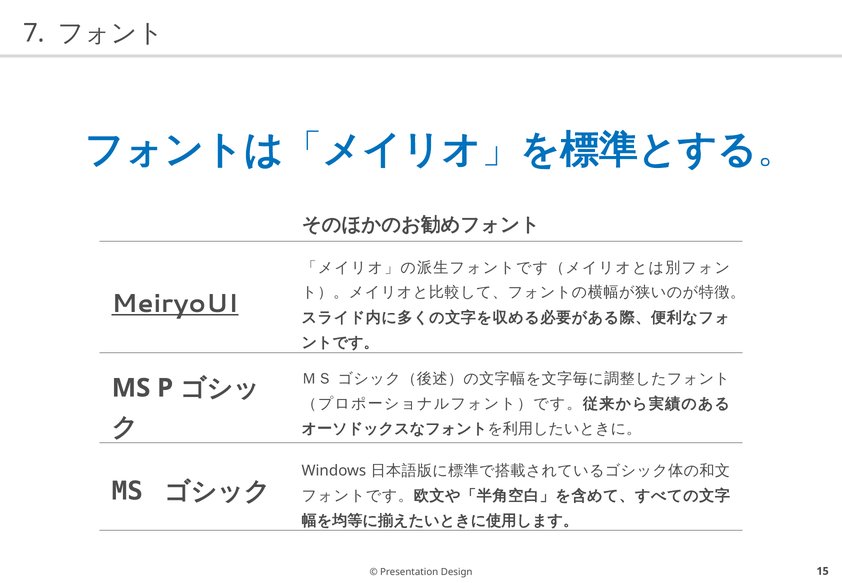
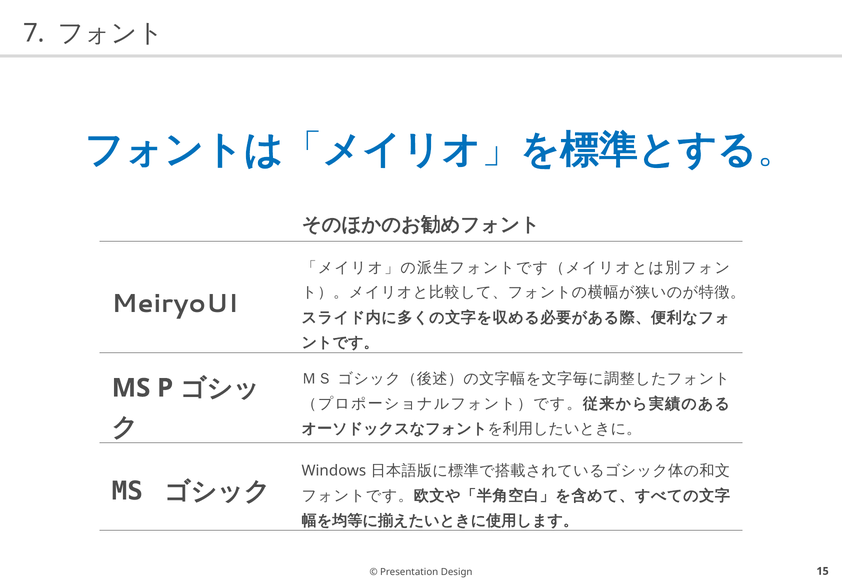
MeiryoUI underline: present -> none
